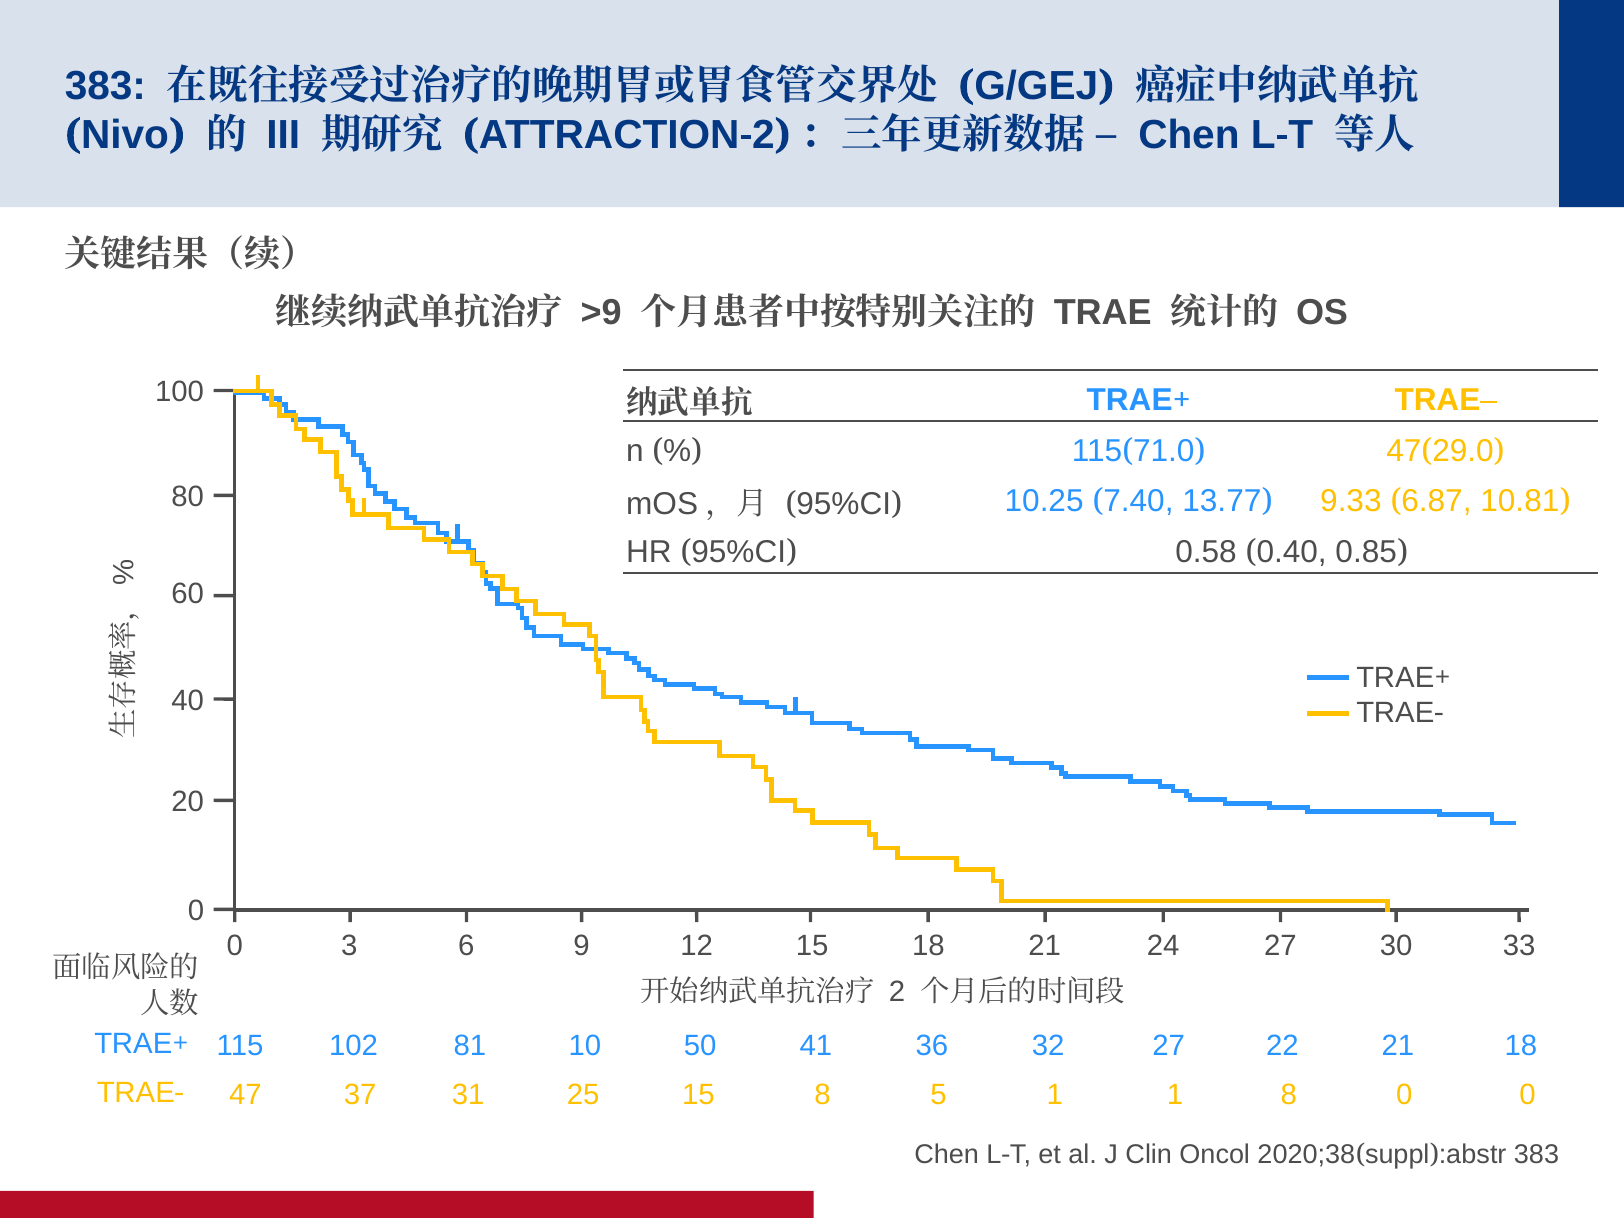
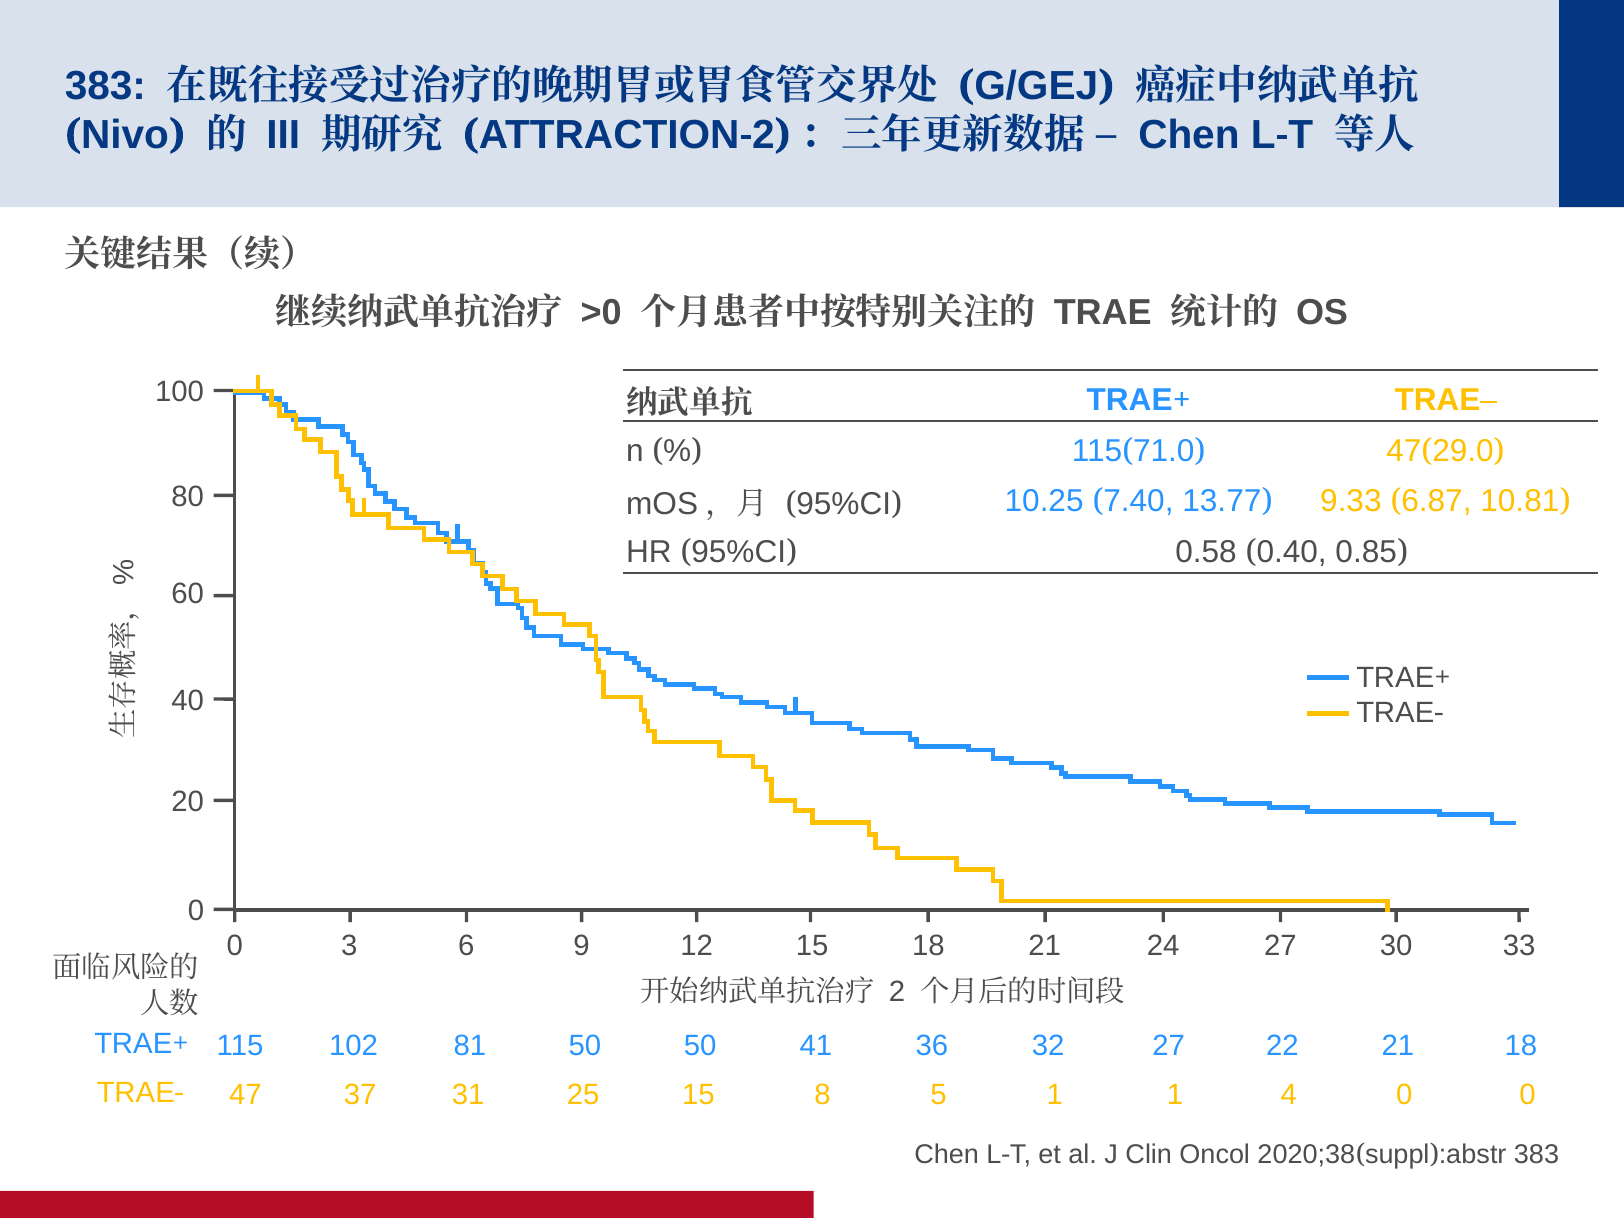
>9: >9 -> >0
81 10: 10 -> 50
1 8: 8 -> 4
